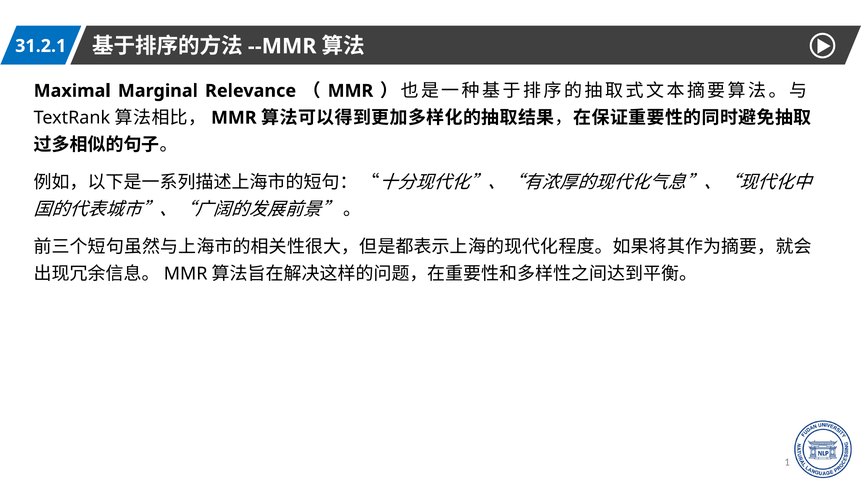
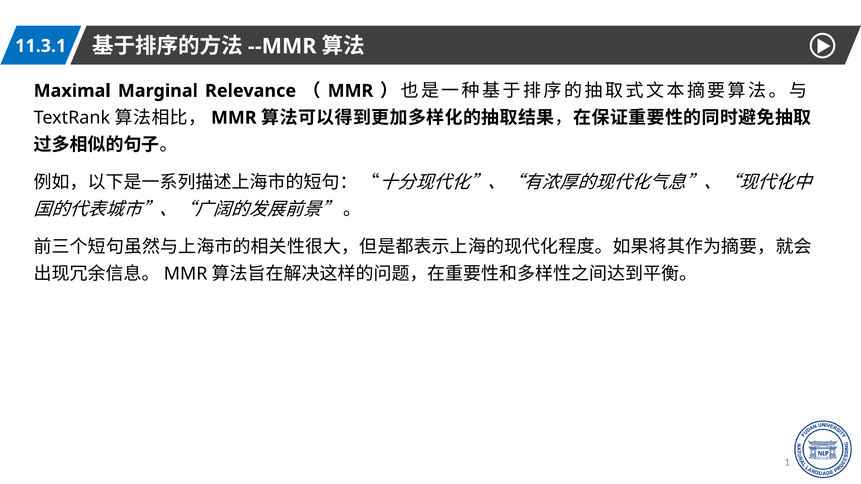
31.2.1: 31.2.1 -> 11.3.1
